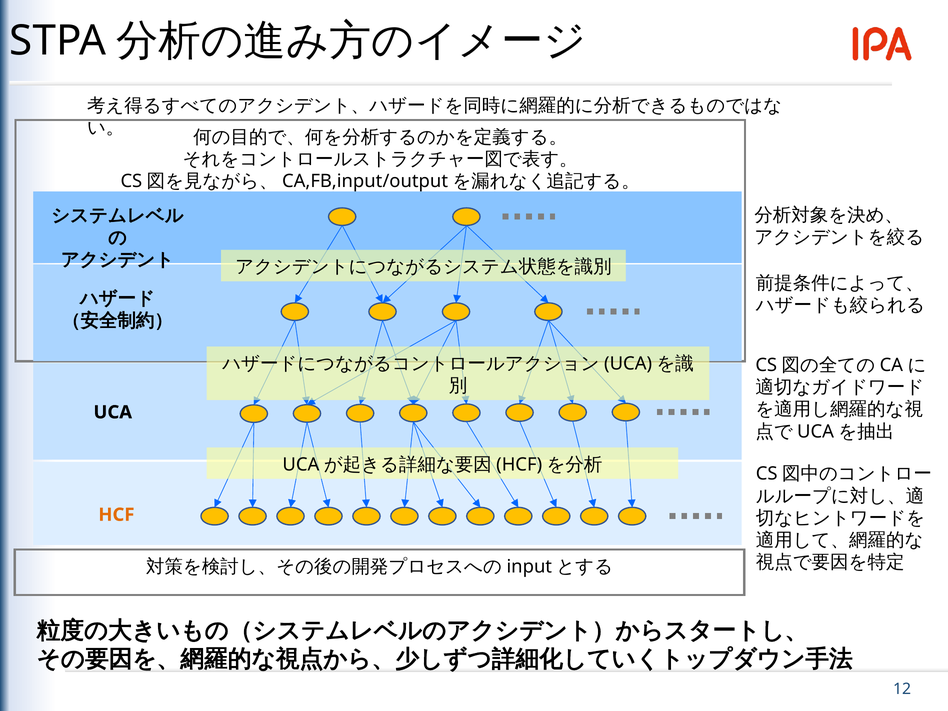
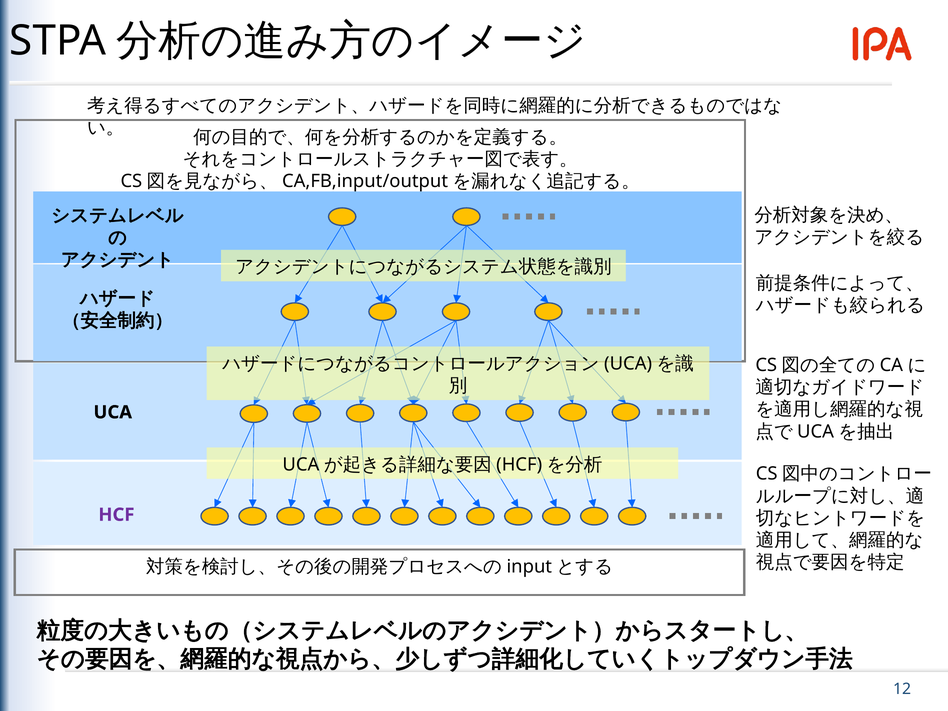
HCF colour: orange -> purple
